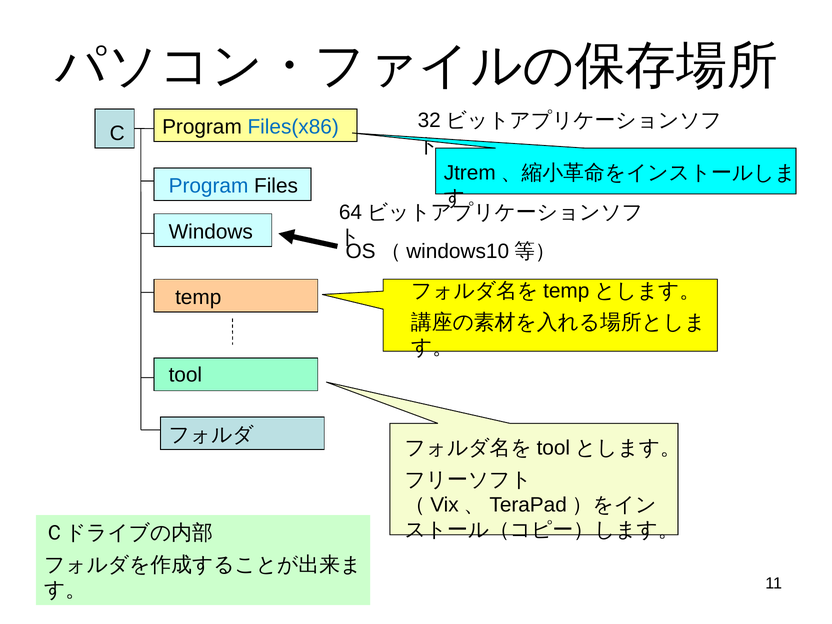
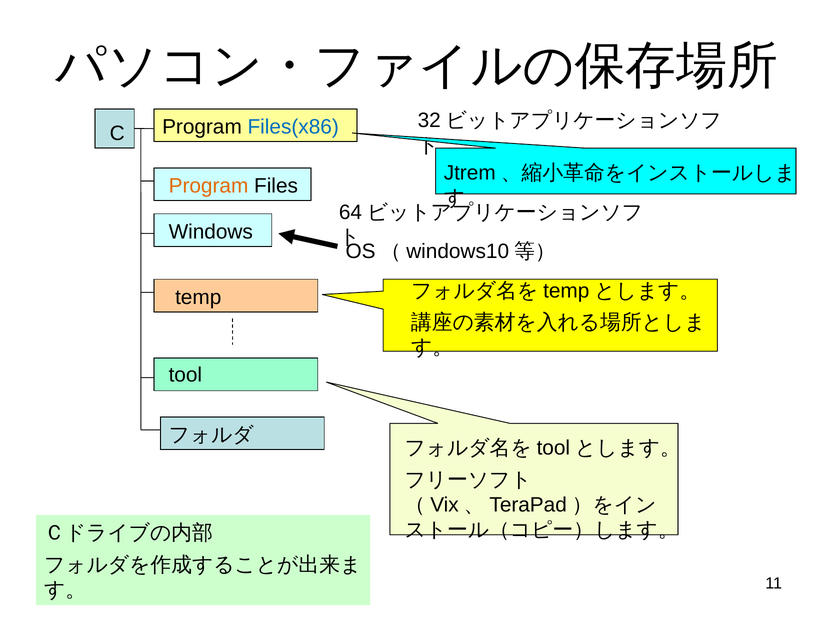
Program at (209, 186) colour: blue -> orange
